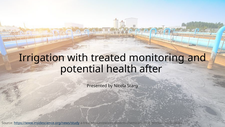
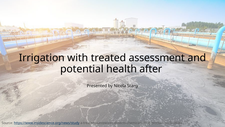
monitoring: monitoring -> assessment
